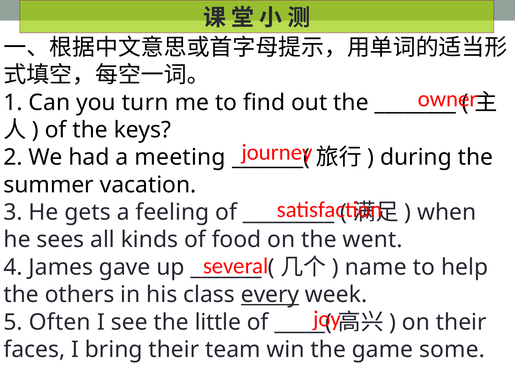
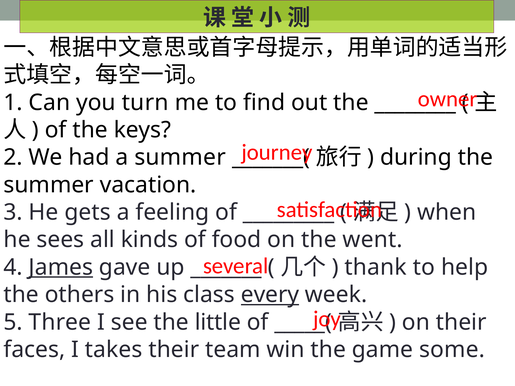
a meeting: meeting -> summer
James underline: none -> present
name: name -> thank
Often: Often -> Three
bring: bring -> takes
